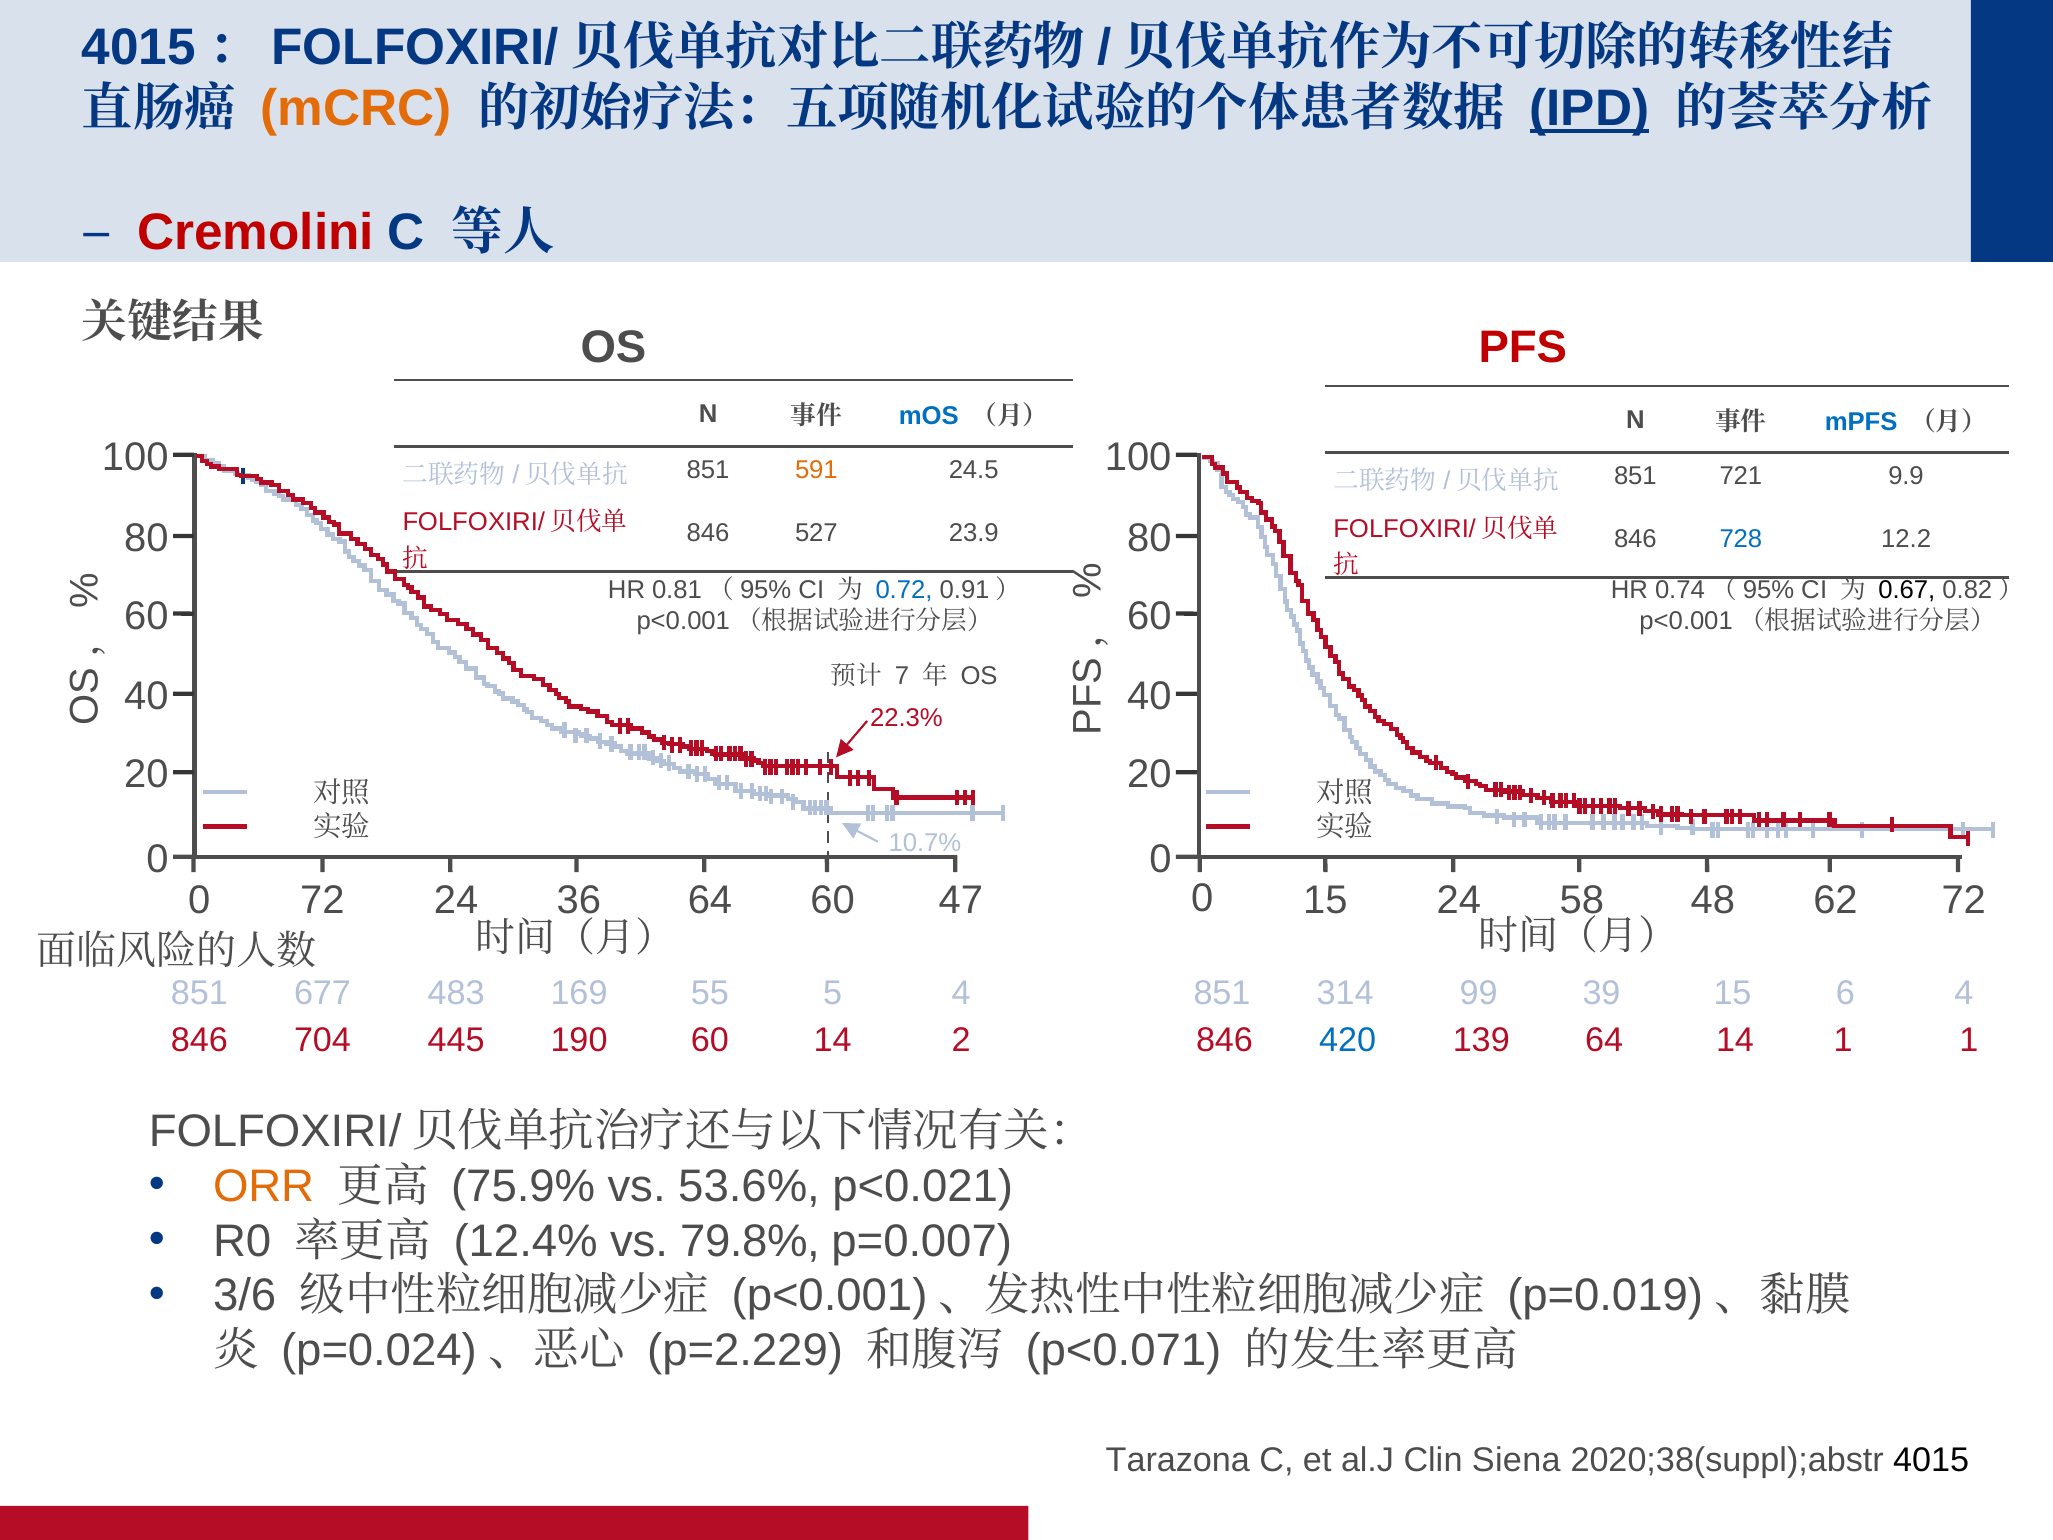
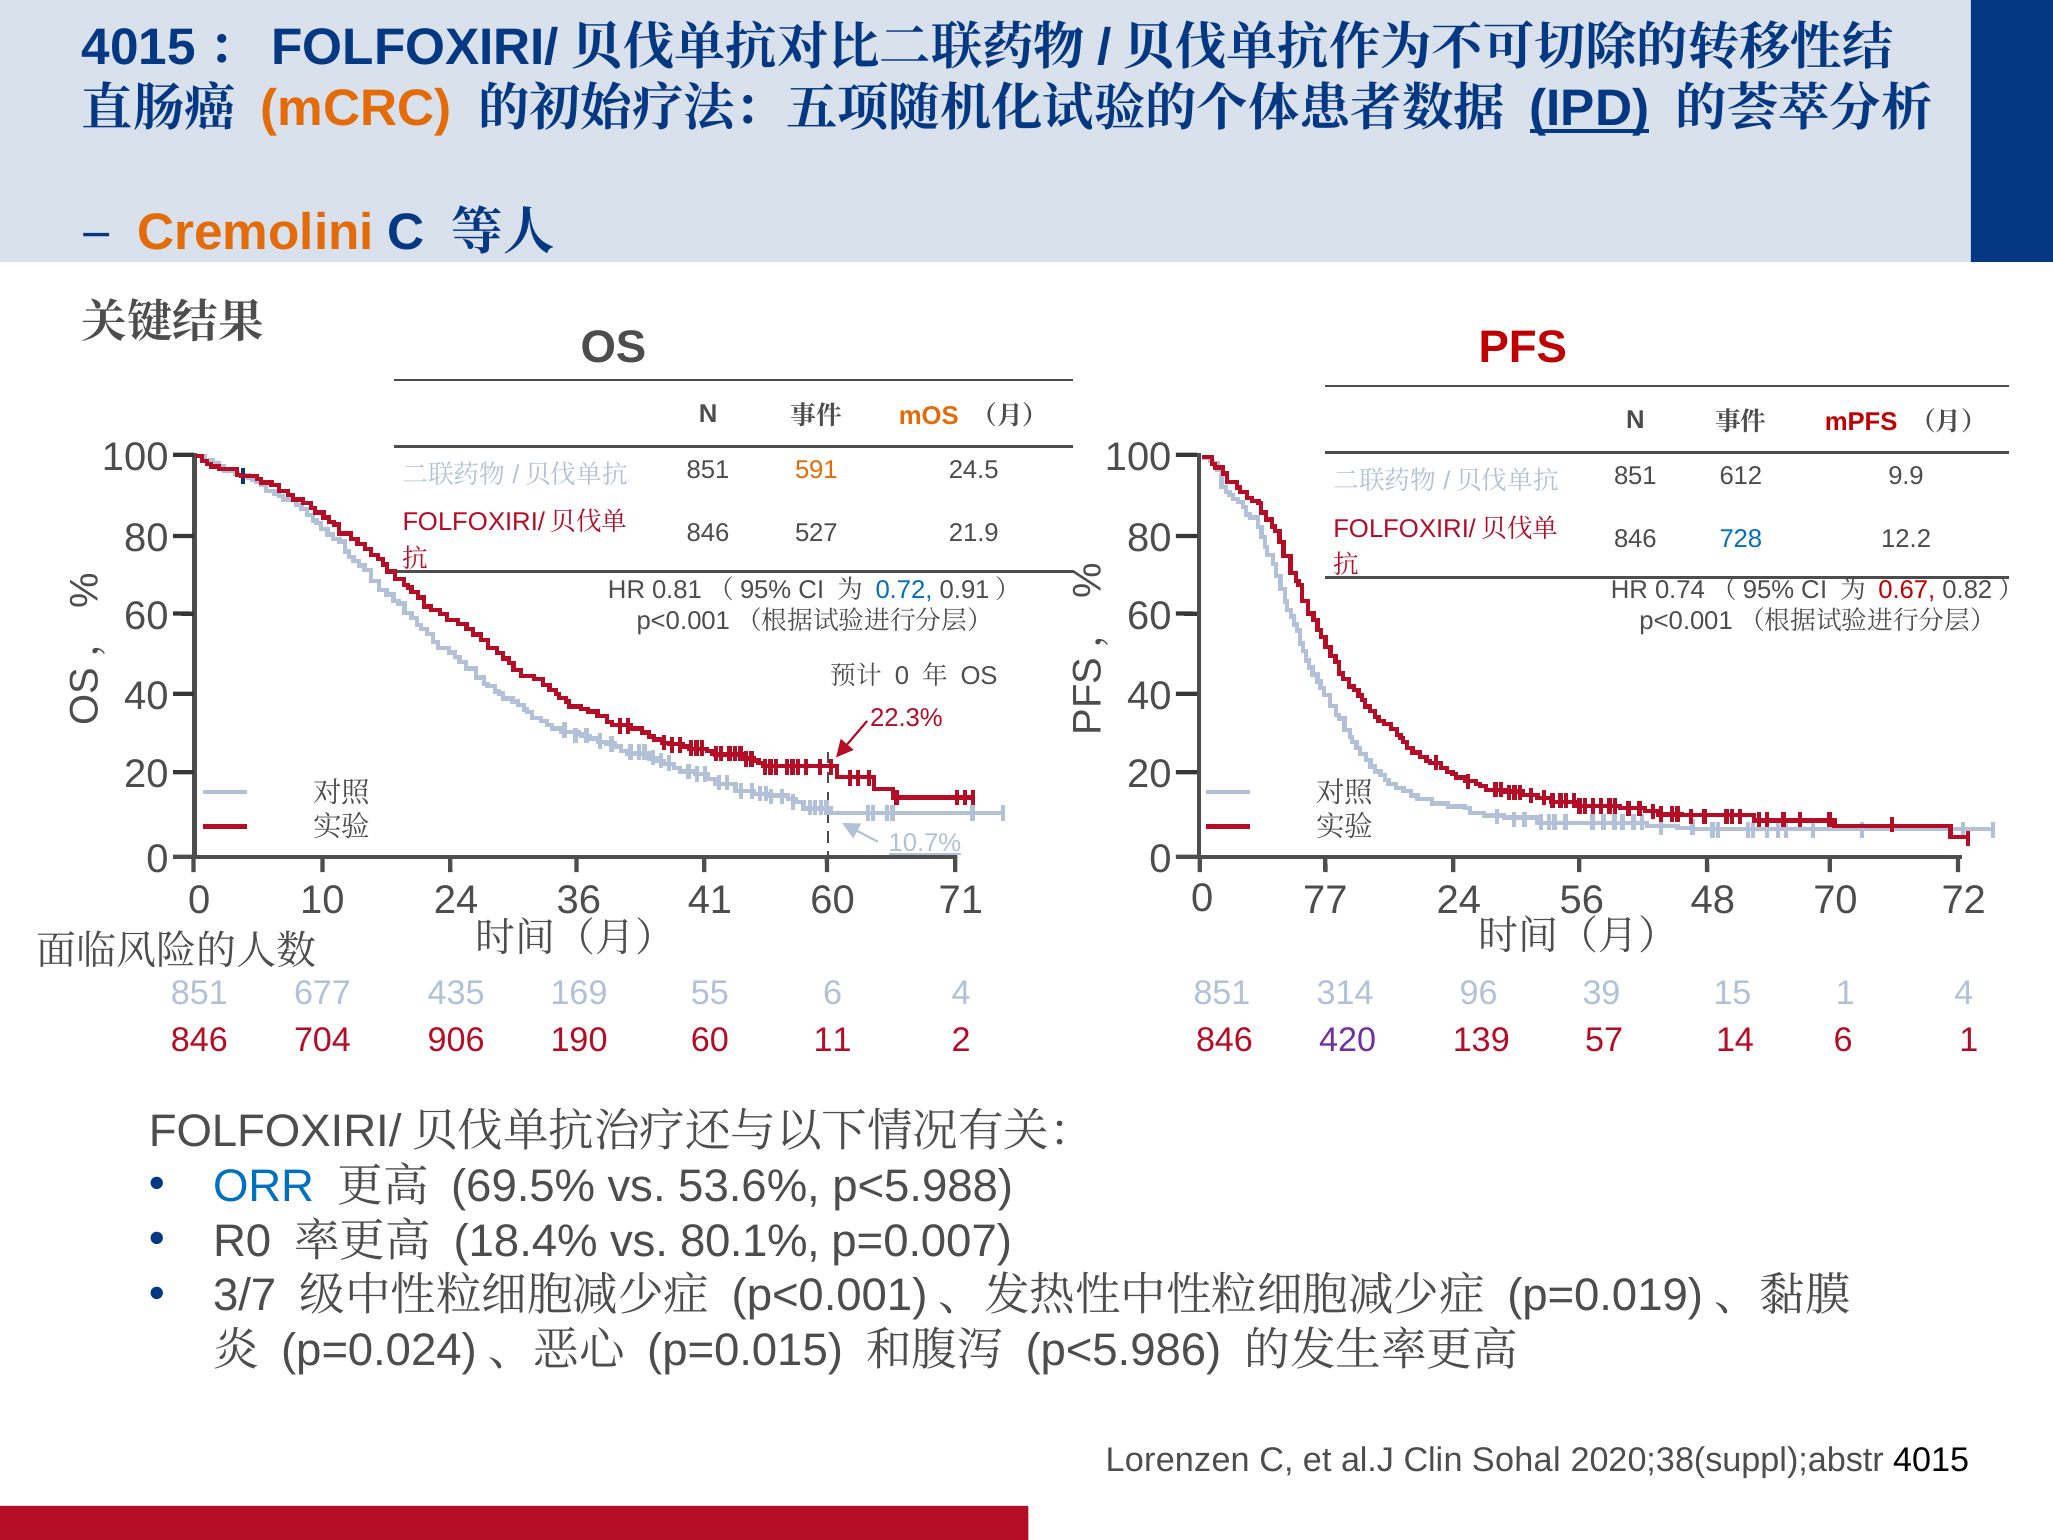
Cremolini colour: red -> orange
mOS colour: blue -> orange
mPFS colour: blue -> red
721: 721 -> 612
23.9: 23.9 -> 21.9
0.67 colour: black -> red
7 at (902, 676): 7 -> 0
10.7% underline: none -> present
0 15: 15 -> 77
58: 58 -> 56
62: 62 -> 70
0 72: 72 -> 10
36 64: 64 -> 41
47: 47 -> 71
483: 483 -> 435
55 5: 5 -> 6
99: 99 -> 96
15 6: 6 -> 1
445: 445 -> 906
60 14: 14 -> 11
420 colour: blue -> purple
139 64: 64 -> 57
14 1: 1 -> 6
ORR colour: orange -> blue
75.9%: 75.9% -> 69.5%
p<0.021: p<0.021 -> p<5.988
12.4%: 12.4% -> 18.4%
79.8%: 79.8% -> 80.1%
3/6: 3/6 -> 3/7
p=2.229: p=2.229 -> p=0.015
p<0.071: p<0.071 -> p<5.986
Tarazona: Tarazona -> Lorenzen
Siena: Siena -> Sohal
